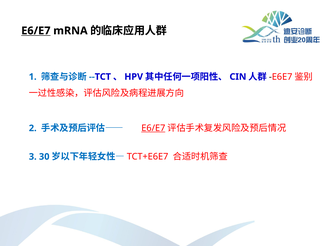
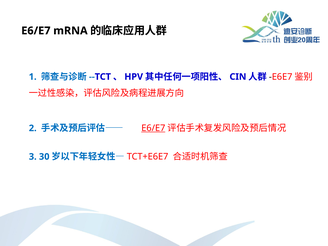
E6/E7 at (36, 31) underline: present -> none
